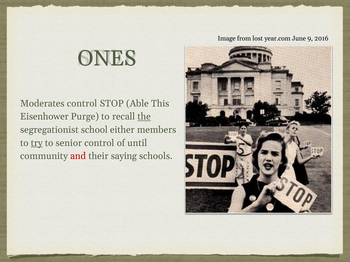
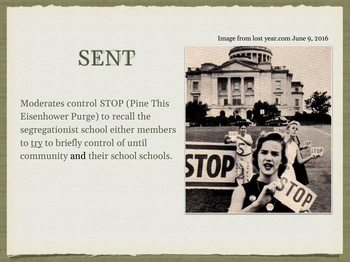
ONES: ONES -> SENT
Able: Able -> Pine
the underline: present -> none
senior: senior -> briefly
and colour: red -> black
their saying: saying -> school
